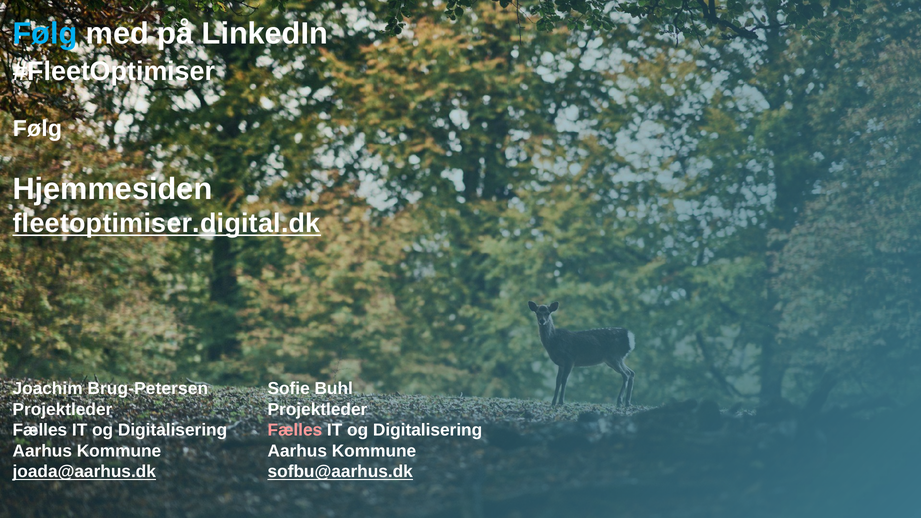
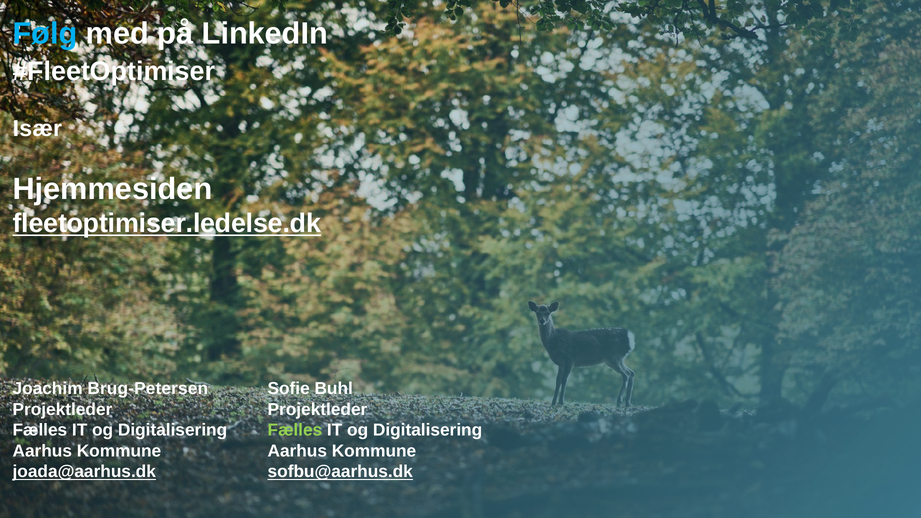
Følg at (37, 129): Følg -> Især
fleetoptimiser.digital.dk: fleetoptimiser.digital.dk -> fleetoptimiser.ledelse.dk
Fælles at (295, 430) colour: pink -> light green
